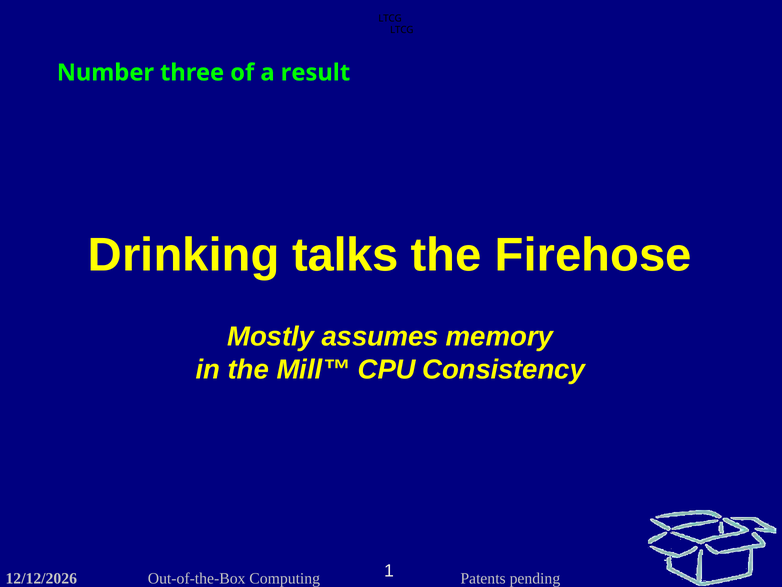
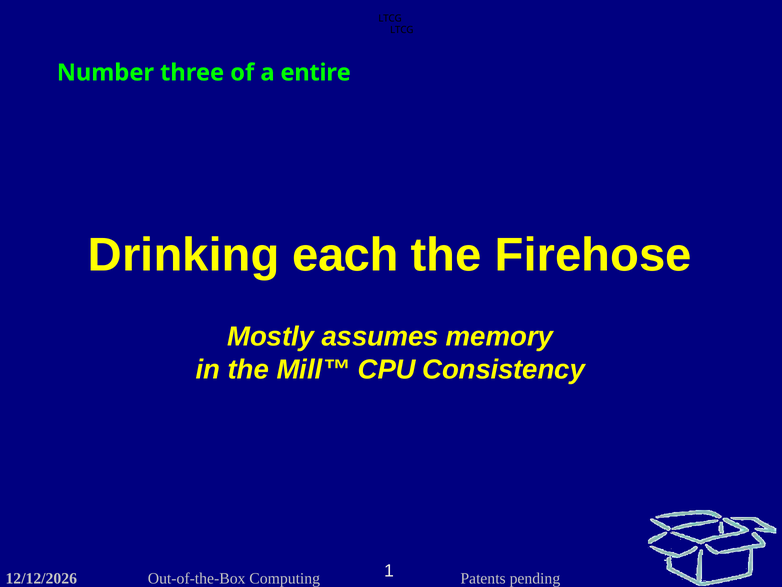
result: result -> entire
talks: talks -> each
